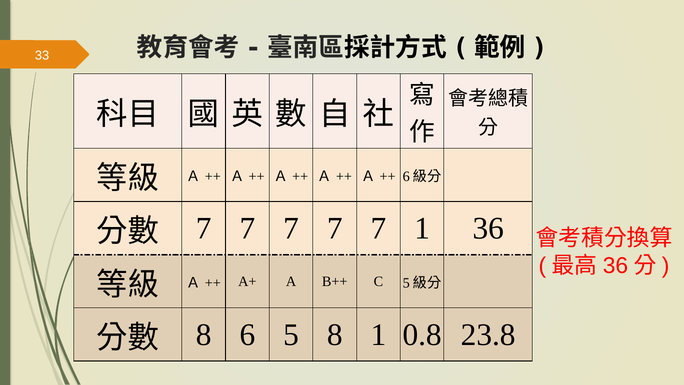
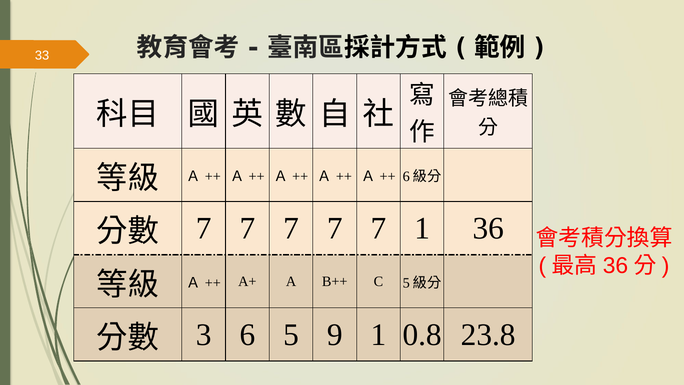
8 at (204, 335): 8 -> 3
5 8: 8 -> 9
